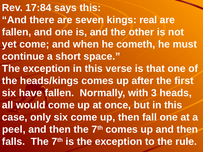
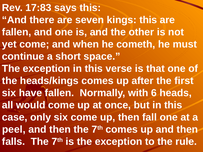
17:84: 17:84 -> 17:83
kings real: real -> this
3: 3 -> 6
